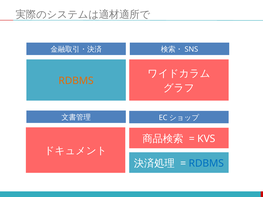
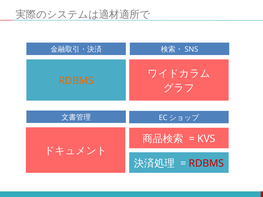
RDBMS at (206, 163) colour: blue -> red
